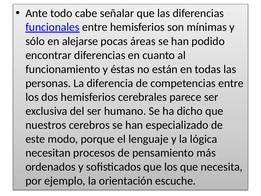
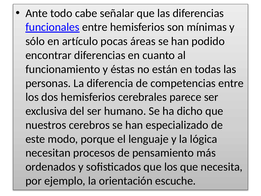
alejarse: alejarse -> artículo
